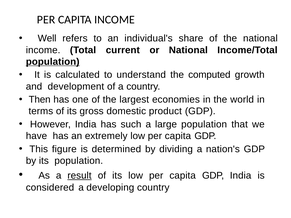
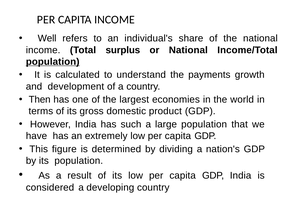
current: current -> surplus
computed: computed -> payments
result underline: present -> none
